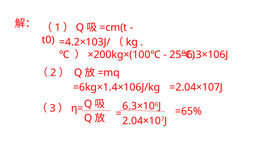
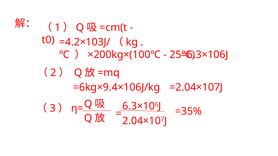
=6kg×1.4×106J/kg: =6kg×1.4×106J/kg -> =6kg×9.4×106J/kg
=65%: =65% -> =35%
